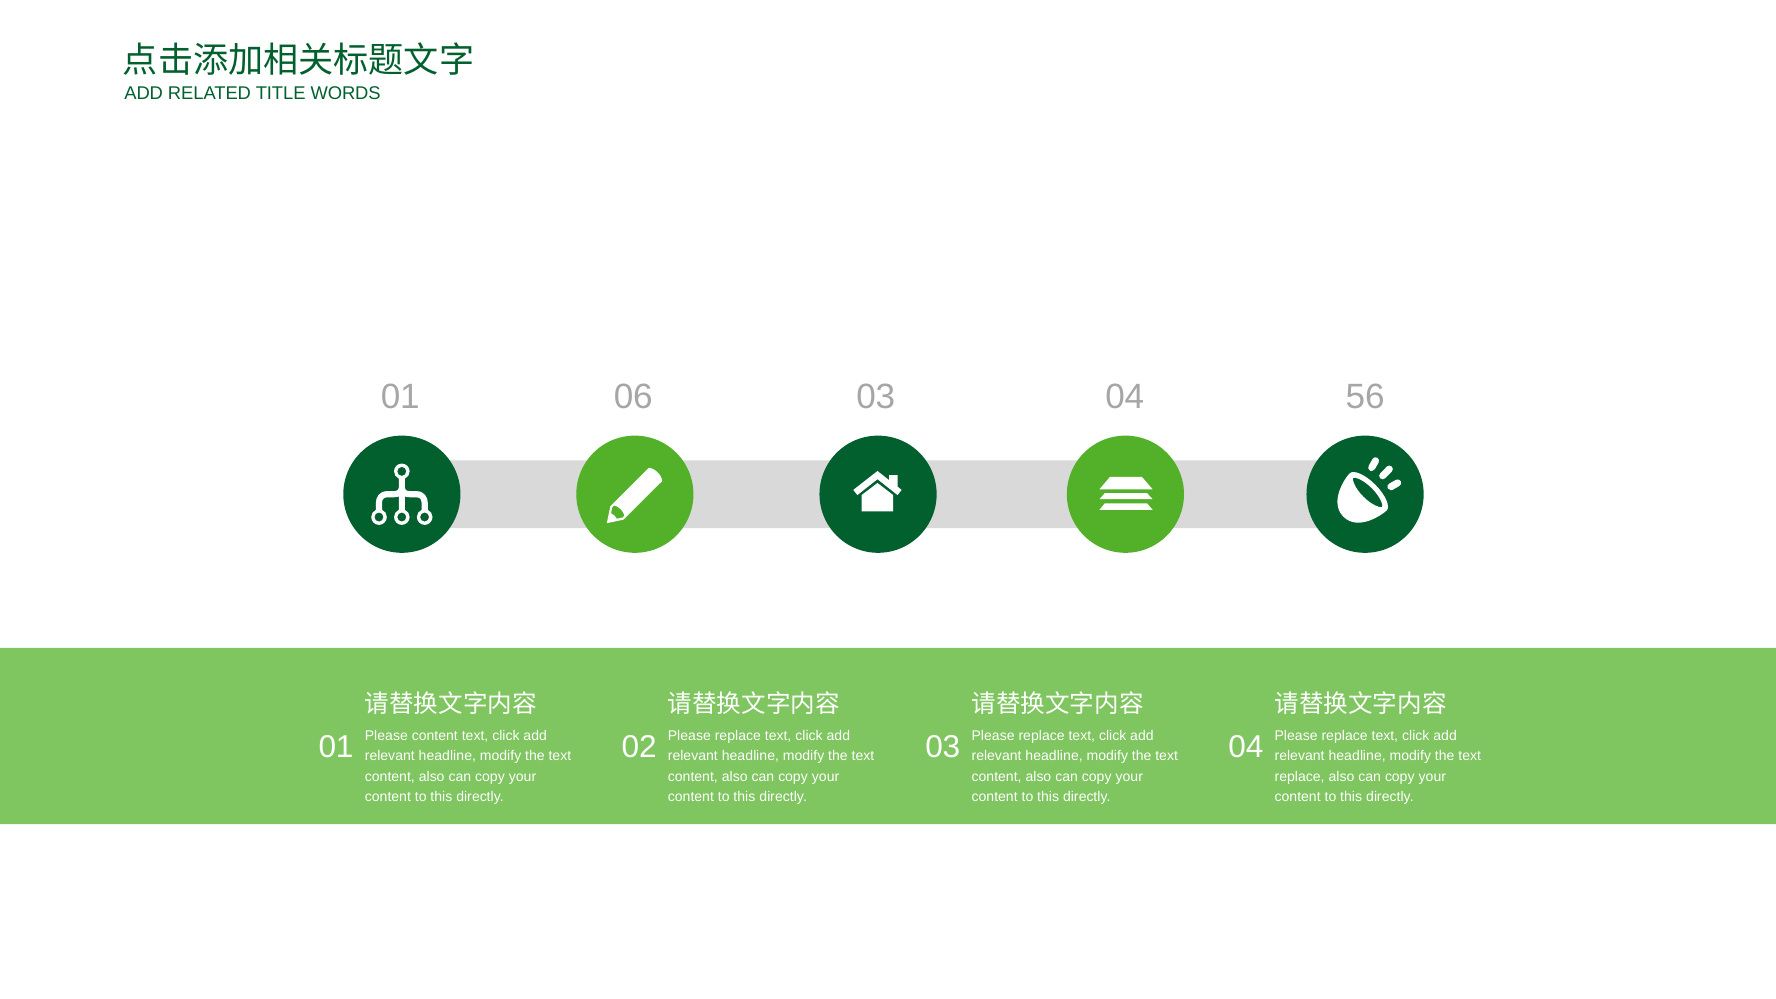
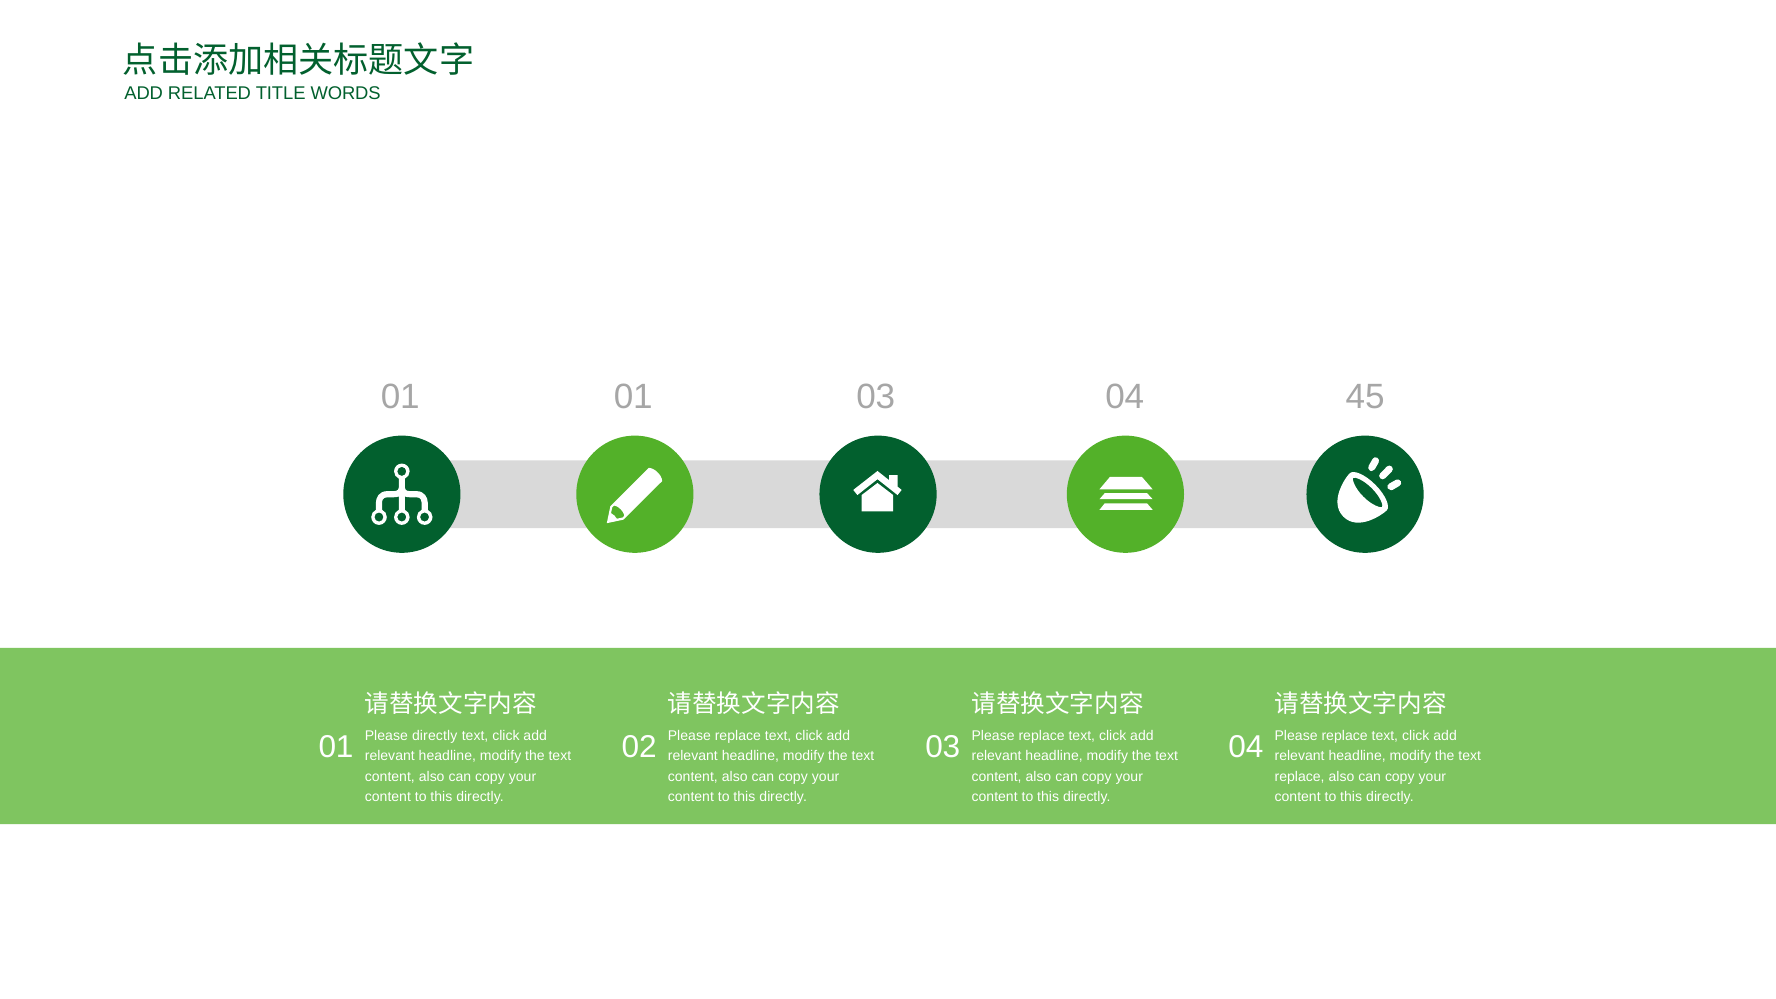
01 06: 06 -> 01
56: 56 -> 45
Please content: content -> directly
